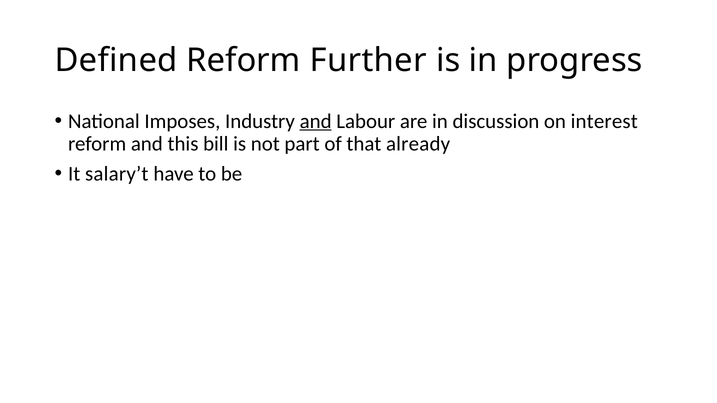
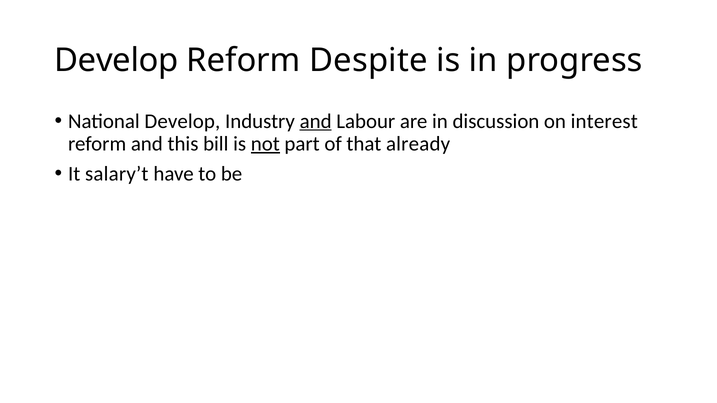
Defined at (116, 60): Defined -> Develop
Further: Further -> Despite
National Imposes: Imposes -> Develop
not underline: none -> present
